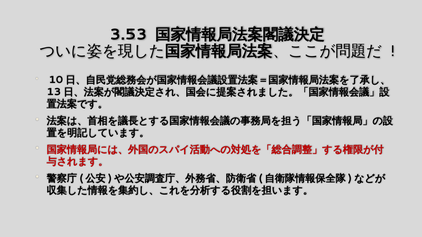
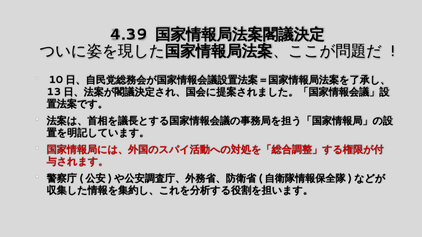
3.53: 3.53 -> 4.39
